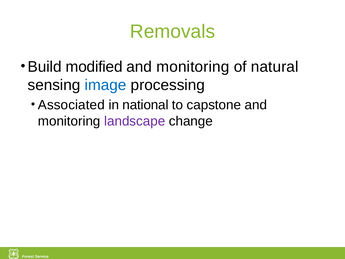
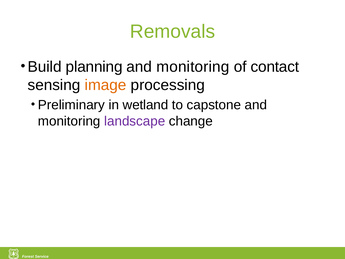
modified: modified -> planning
natural: natural -> contact
image colour: blue -> orange
Associated: Associated -> Preliminary
national: national -> wetland
